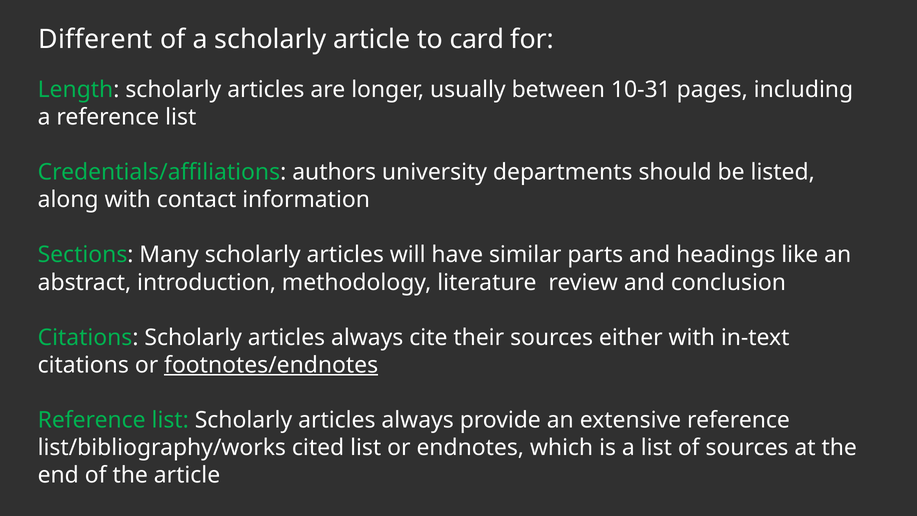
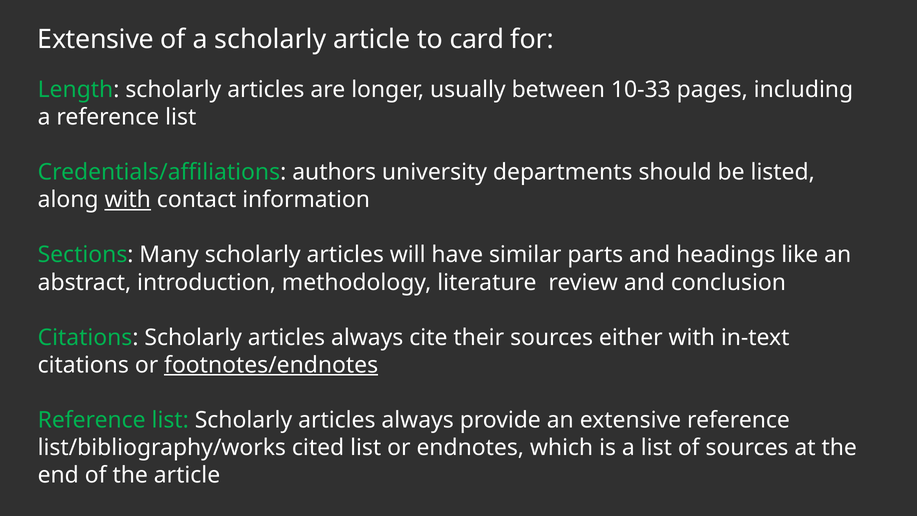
Different at (95, 40): Different -> Extensive
10-31: 10-31 -> 10-33
with at (128, 200) underline: none -> present
